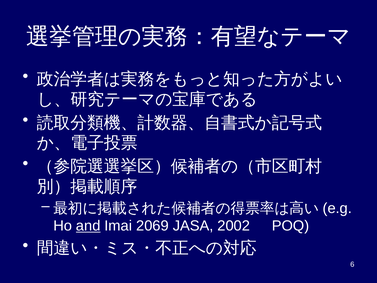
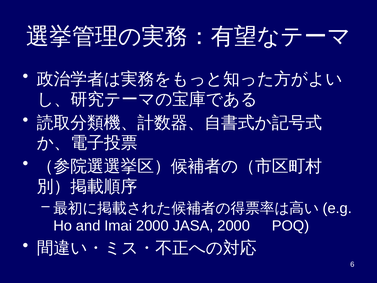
and underline: present -> none
Imai 2069: 2069 -> 2000
JASA 2002: 2002 -> 2000
